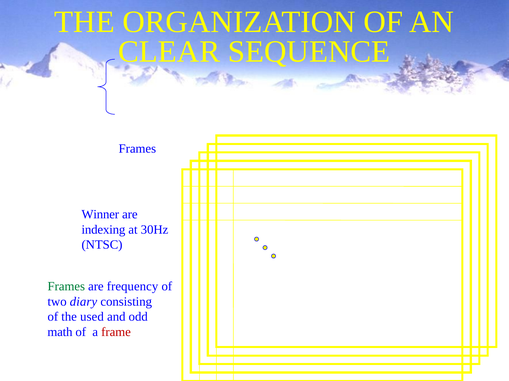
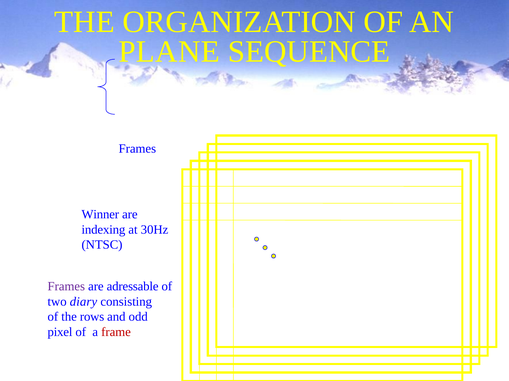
CLEAR: CLEAR -> PLANE
Frames at (66, 287) colour: green -> purple
frequency: frequency -> adressable
used: used -> rows
math: math -> pixel
